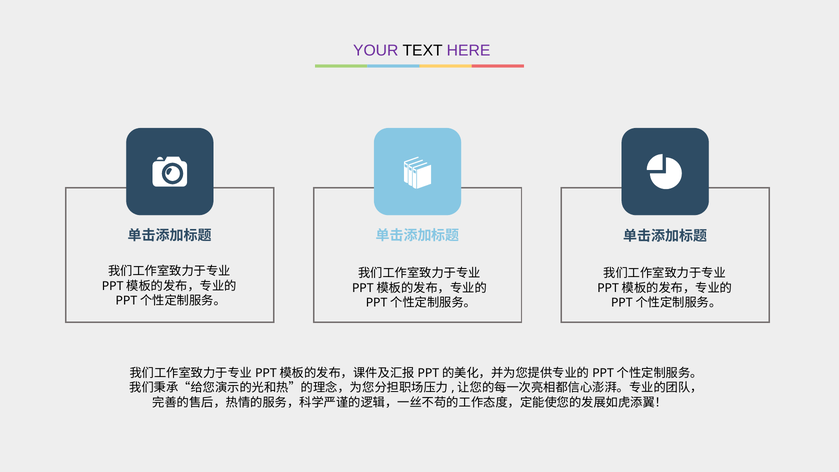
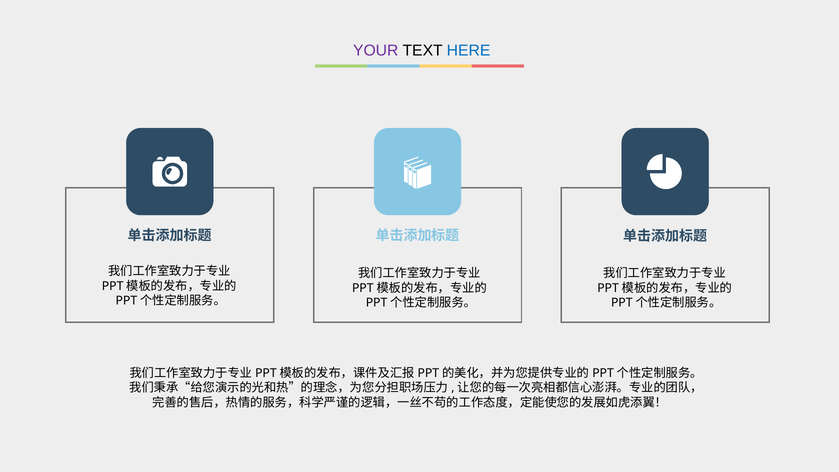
HERE colour: purple -> blue
